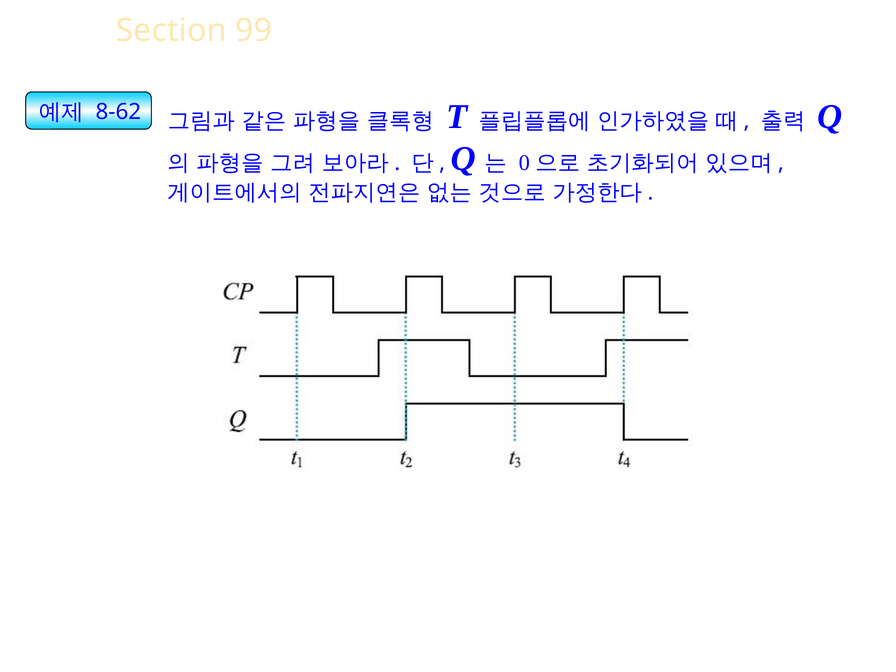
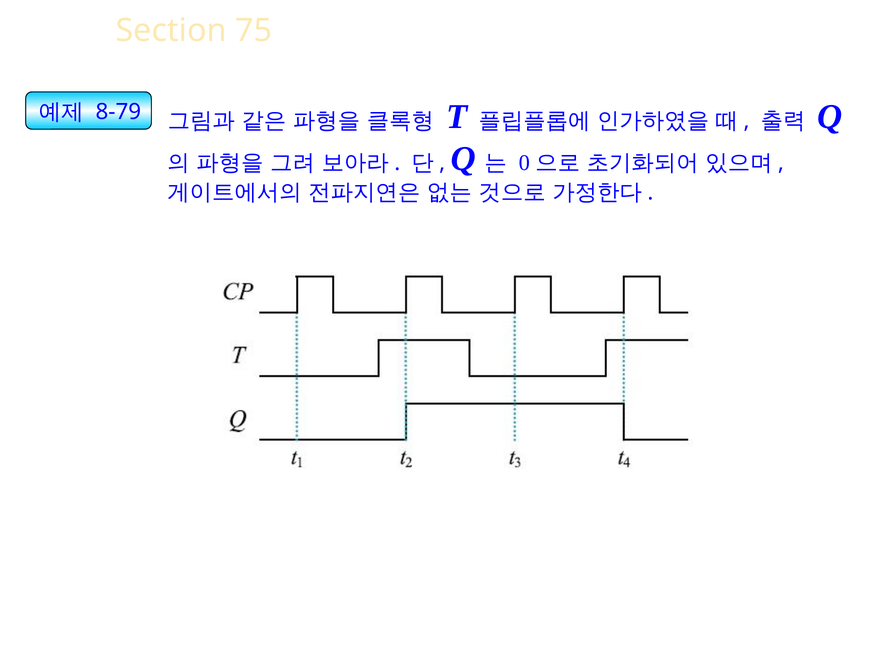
99: 99 -> 75
8-62: 8-62 -> 8-79
